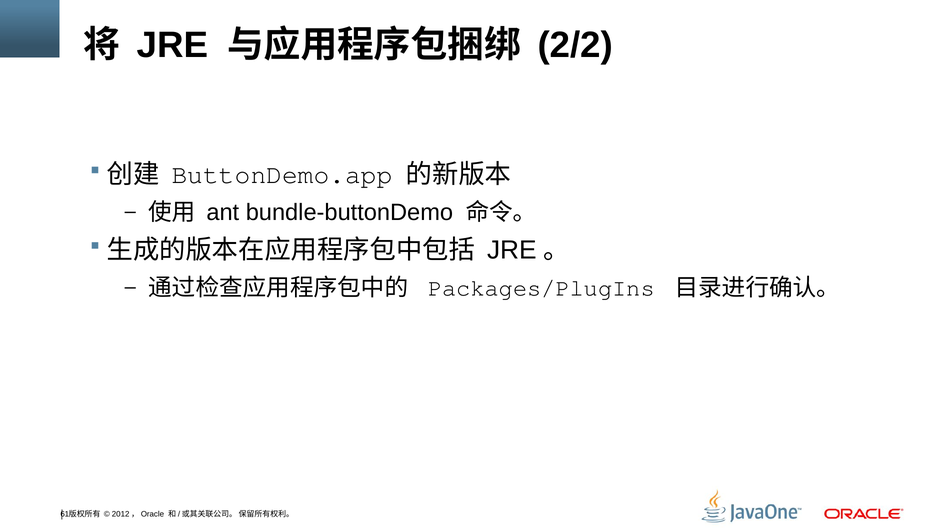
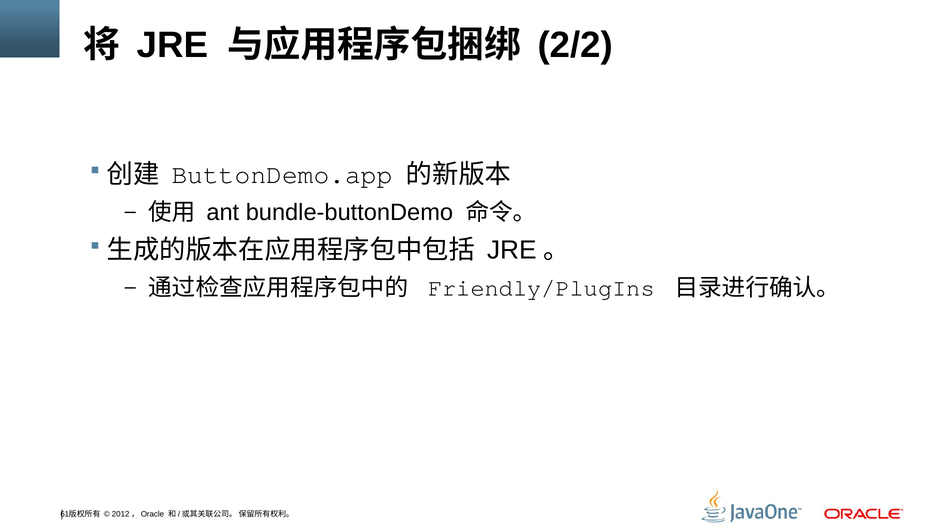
Packages/PlugIns: Packages/PlugIns -> Friendly/PlugIns
